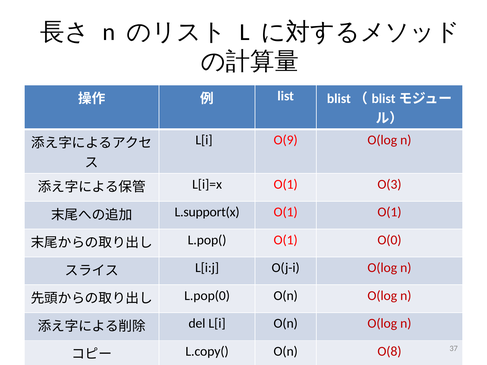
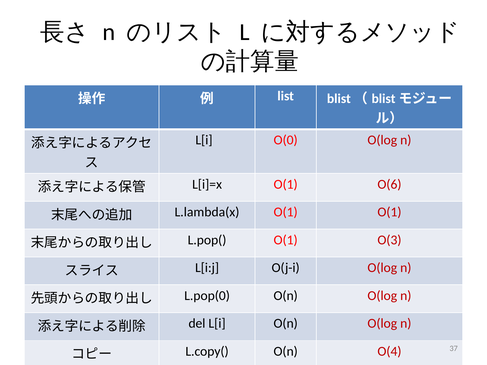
O(9: O(9 -> O(0
O(3: O(3 -> O(6
L.support(x: L.support(x -> L.lambda(x
O(0: O(0 -> O(3
O(8: O(8 -> O(4
